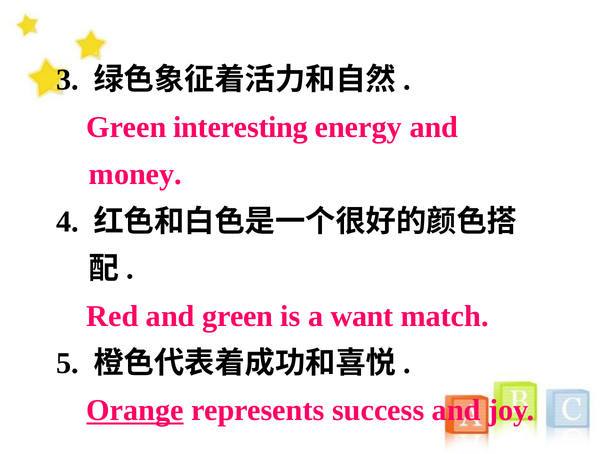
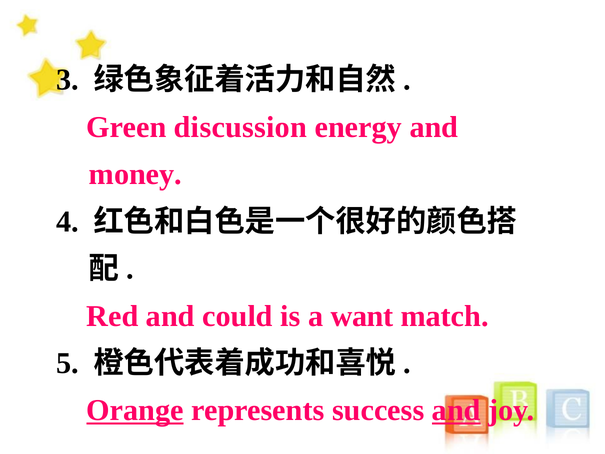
interesting: interesting -> discussion
and green: green -> could
and at (456, 410) underline: none -> present
